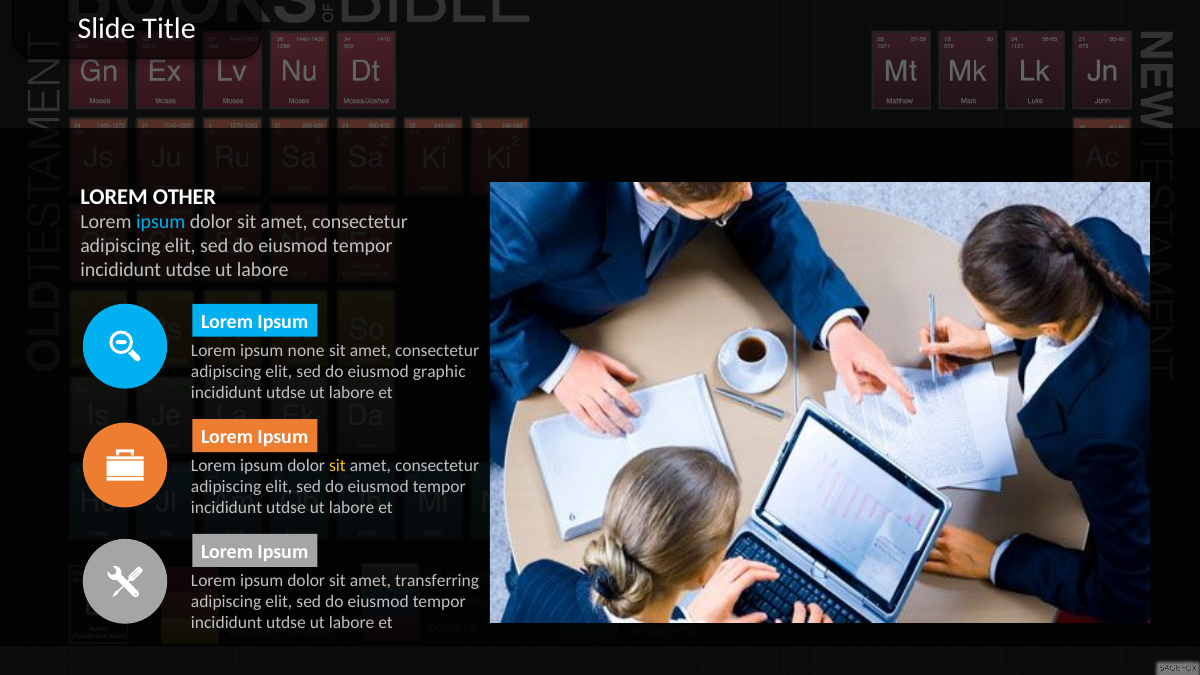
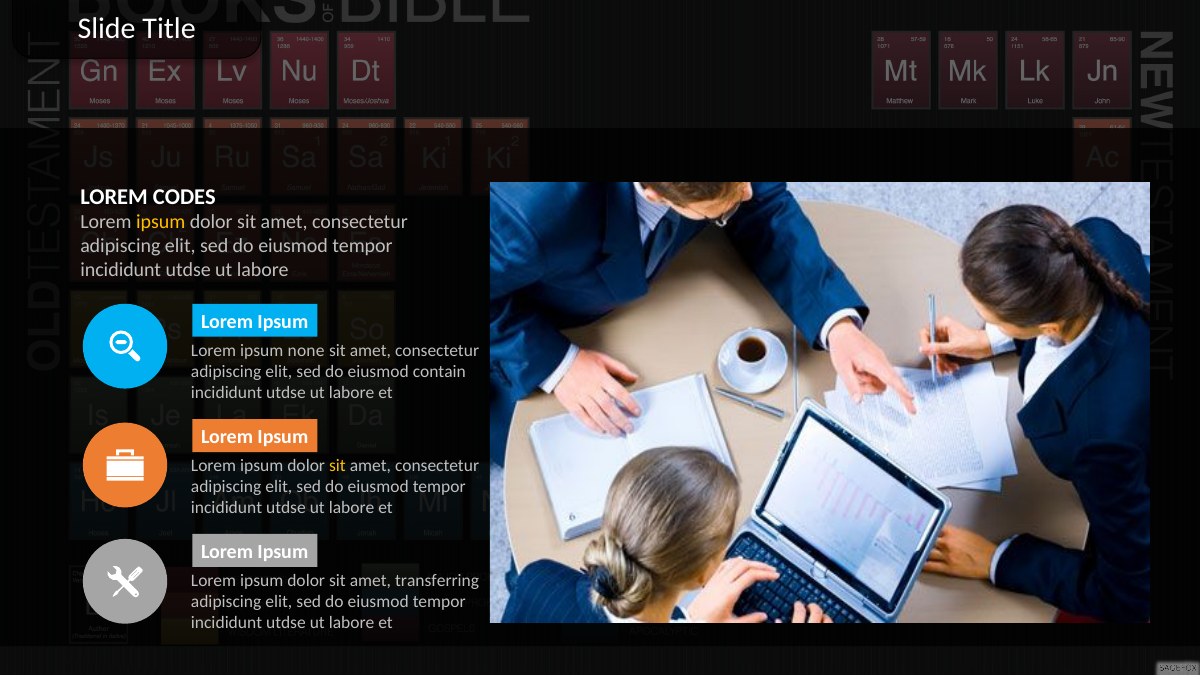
OTHER: OTHER -> CODES
ipsum at (161, 222) colour: light blue -> yellow
graphic: graphic -> contain
